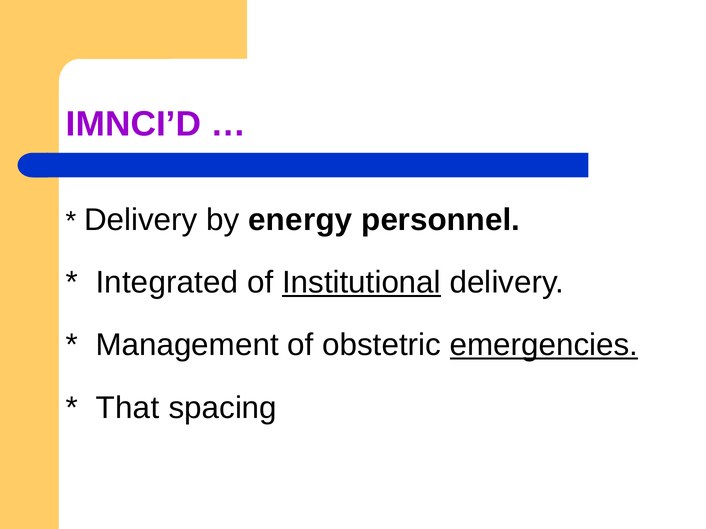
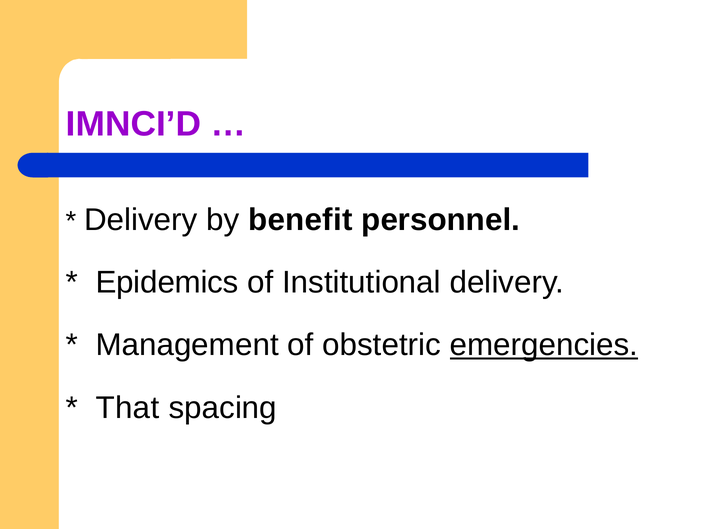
energy: energy -> benefit
Integrated: Integrated -> Epidemics
Institutional underline: present -> none
